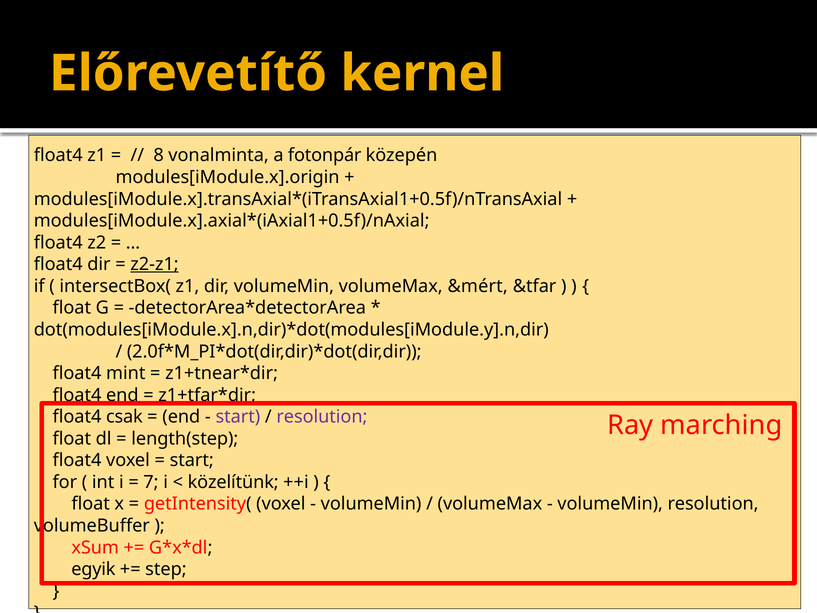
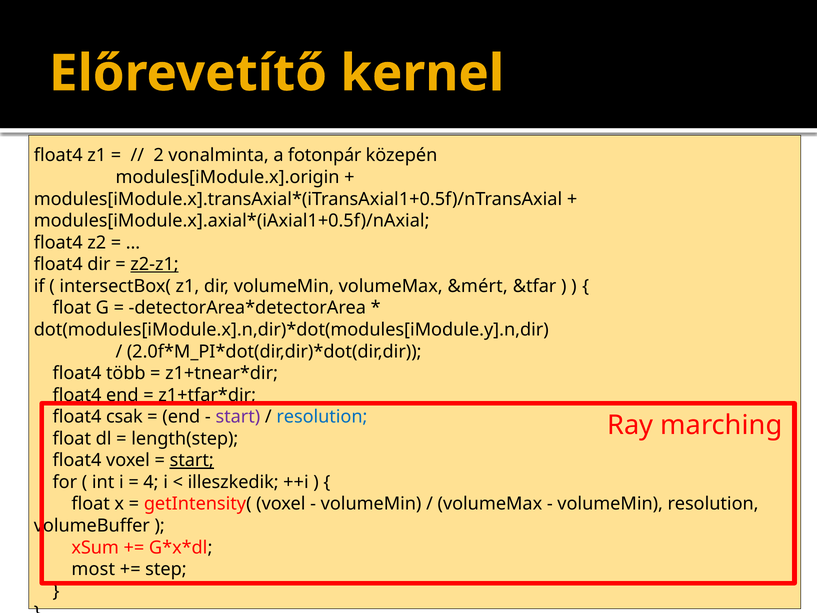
8: 8 -> 2
mint: mint -> több
resolution at (322, 417) colour: purple -> blue
start at (192, 460) underline: none -> present
7: 7 -> 4
közelítünk: közelítünk -> illeszkedik
egyik: egyik -> most
